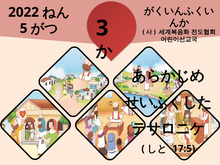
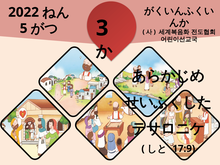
17:5: 17:5 -> 17:9
